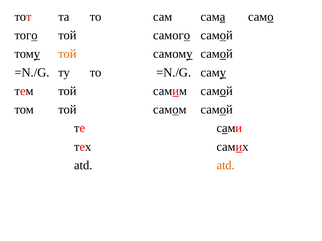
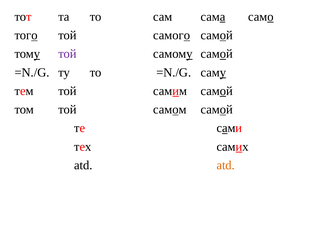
той at (67, 54) colour: orange -> purple
